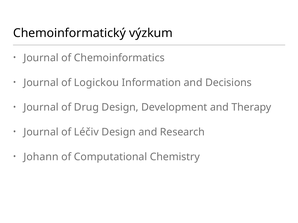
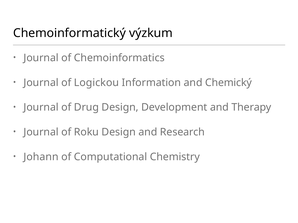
Decisions: Decisions -> Chemický
Léčiv: Léčiv -> Roku
